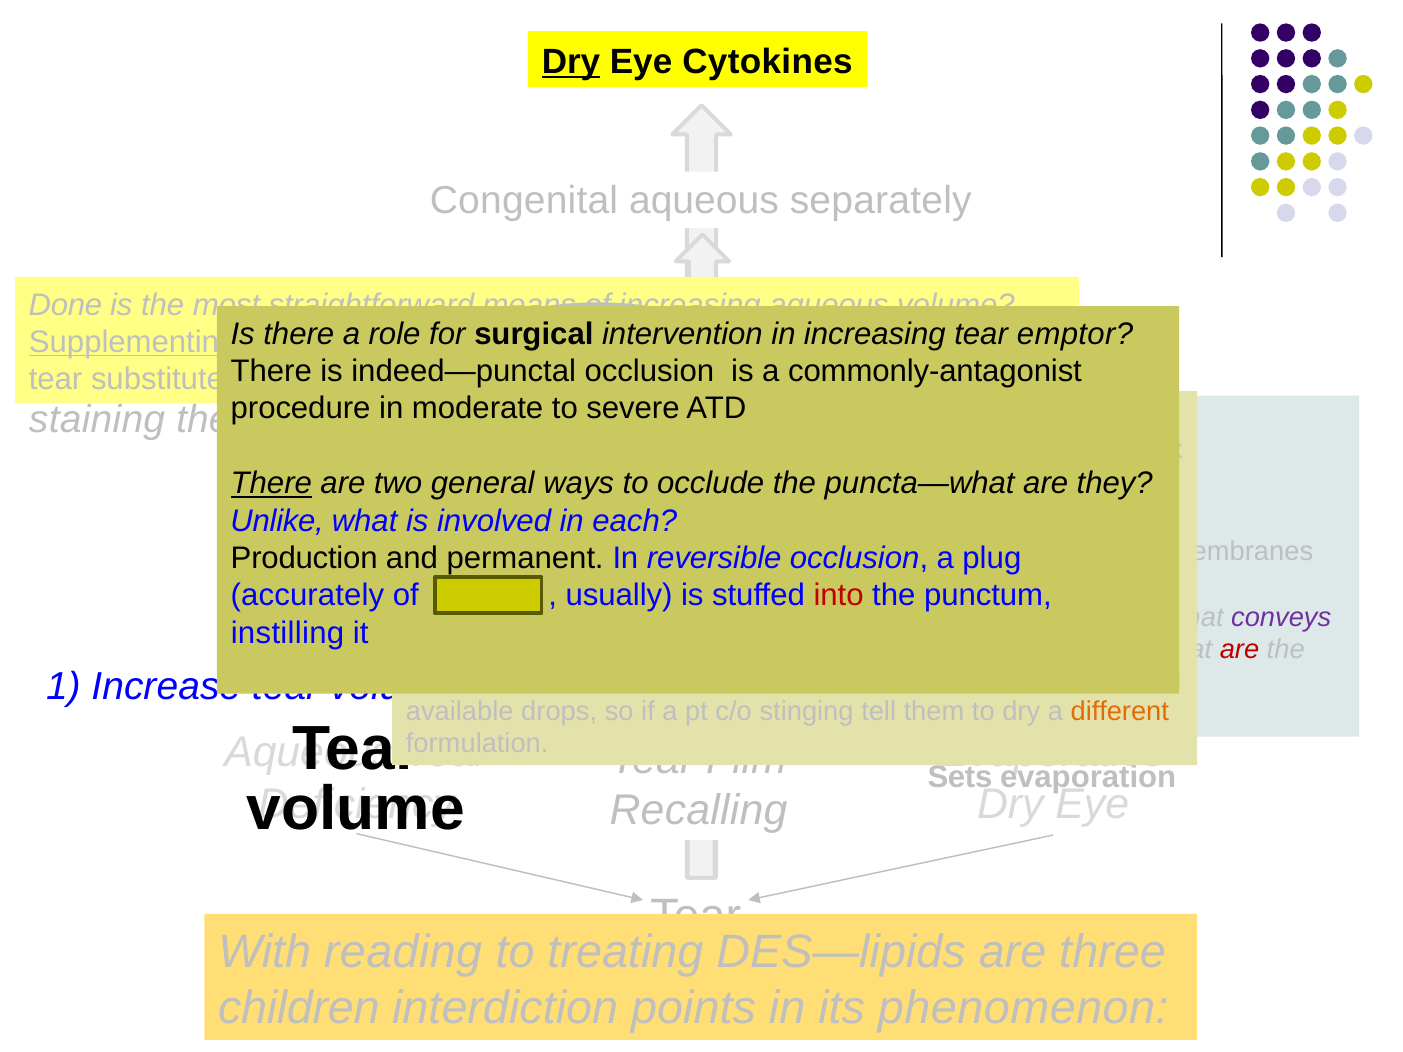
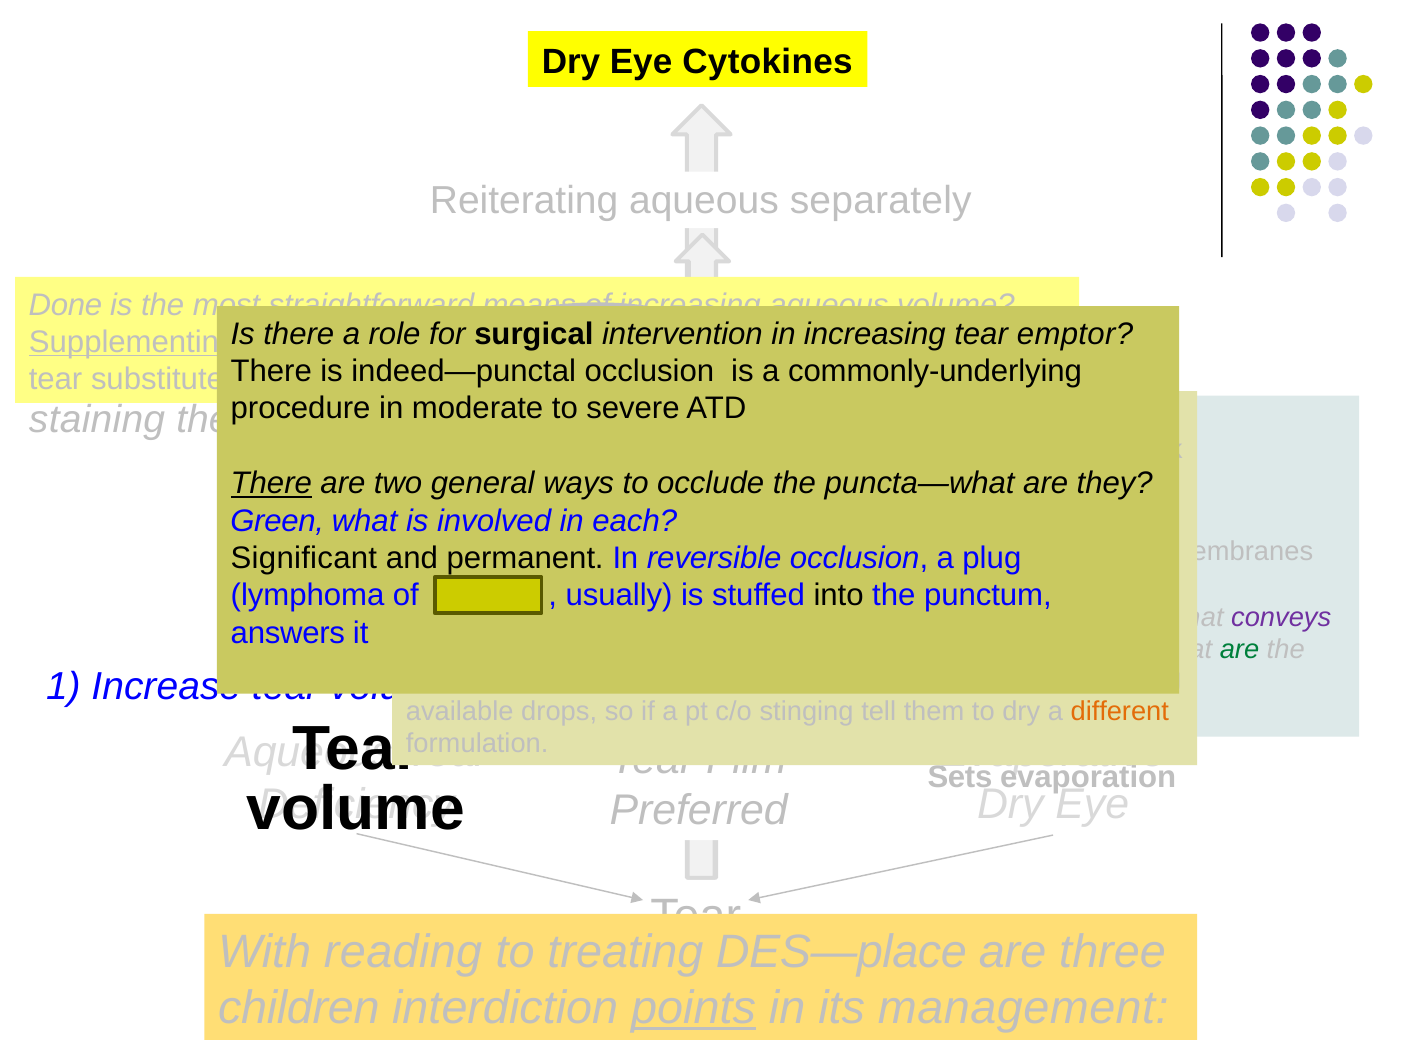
Dry at (571, 62) underline: present -> none
Congenital: Congenital -> Reiterating
commonly-antagonist: commonly-antagonist -> commonly-underlying
Unlike: Unlike -> Green
Production: Production -> Significant
accurately: accurately -> lymphoma
into colour: red -> black
instilling: instilling -> answers
are at (1239, 650) colour: red -> green
Recalling: Recalling -> Preferred
DES—lipids: DES—lipids -> DES—place
points underline: none -> present
phenomenon: phenomenon -> management
